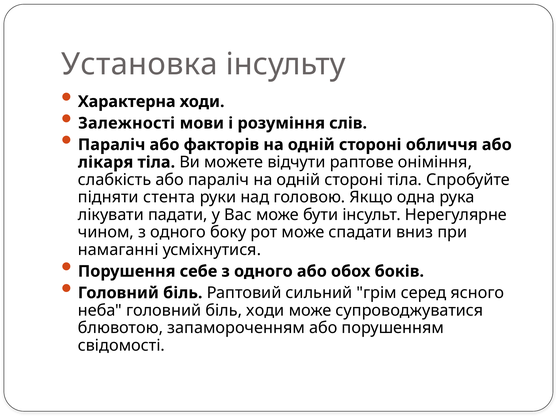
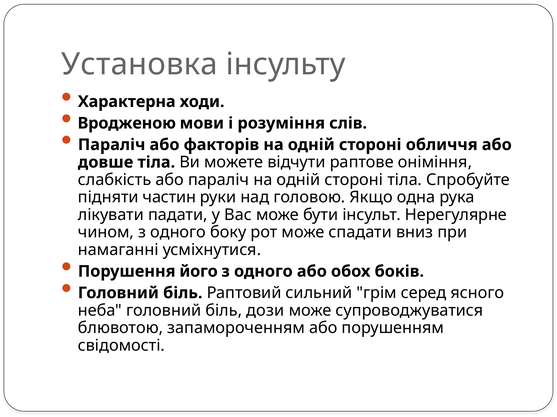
Залежності: Залежності -> Вродженою
лікаря: лікаря -> довше
стента: стента -> частин
себе: себе -> його
біль ходи: ходи -> дози
